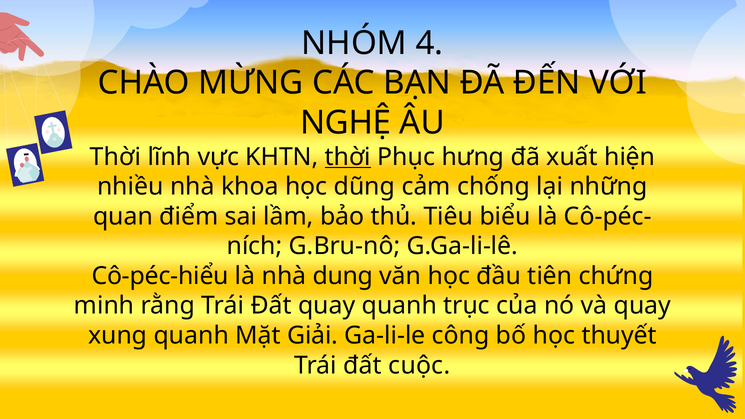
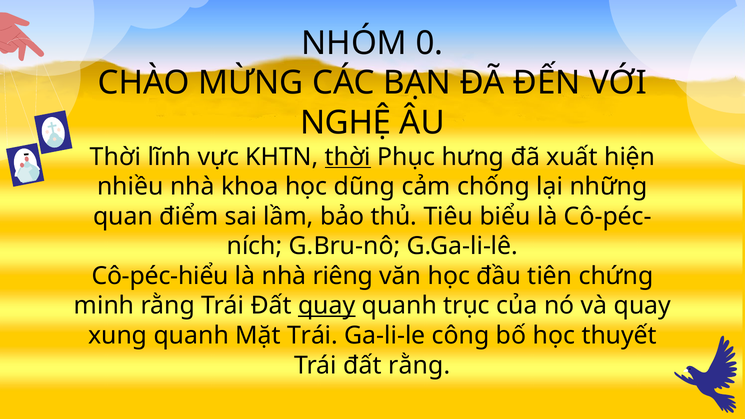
4: 4 -> 0
dung: dung -> riêng
quay at (327, 306) underline: none -> present
Mặt Giải: Giải -> Trái
đất cuộc: cuộc -> rằng
